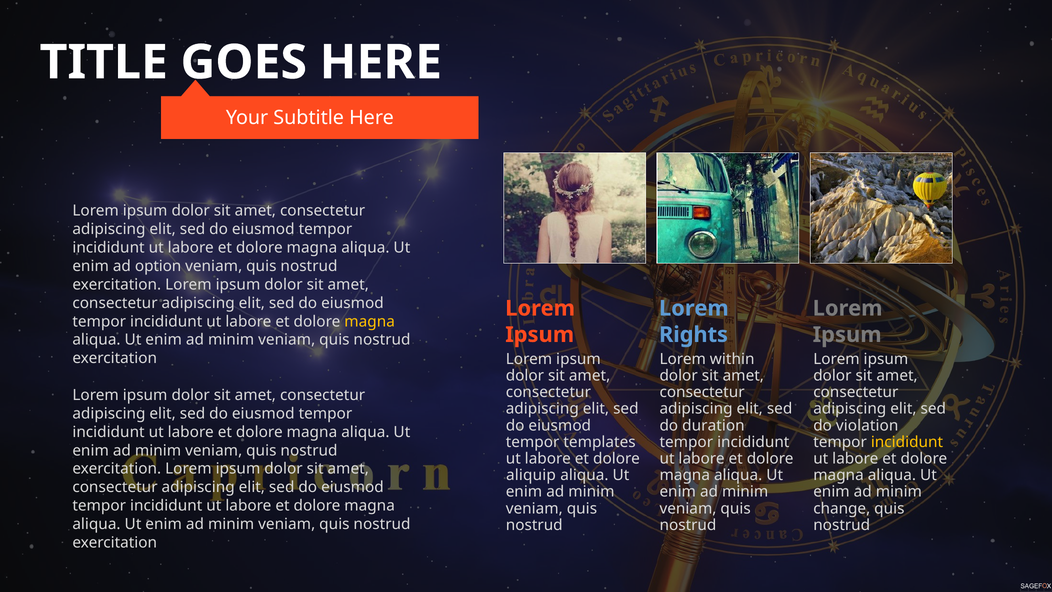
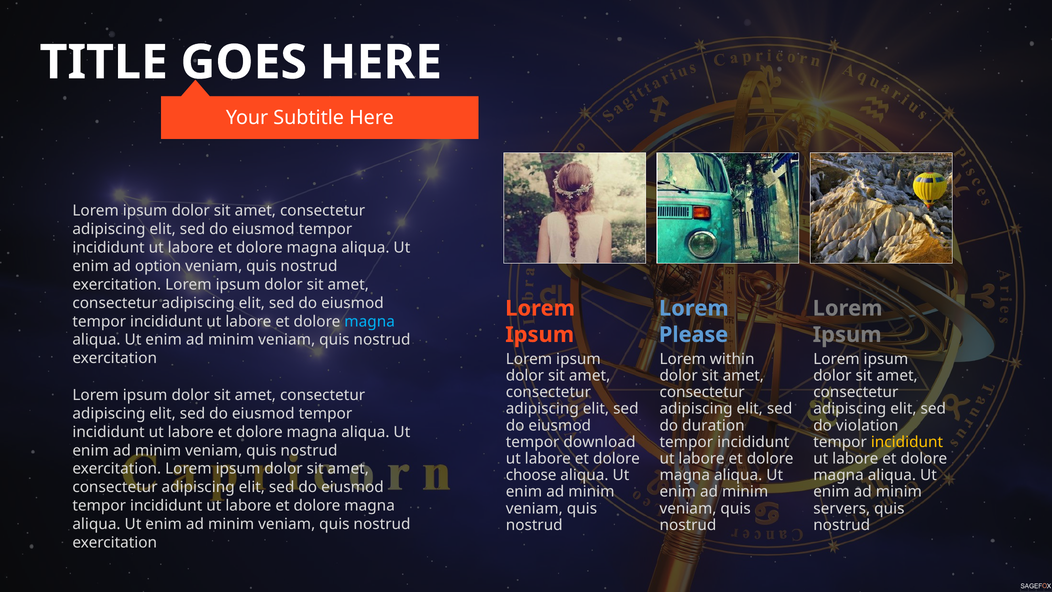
magna at (370, 321) colour: yellow -> light blue
Rights: Rights -> Please
templates: templates -> download
aliquip: aliquip -> choose
change: change -> servers
